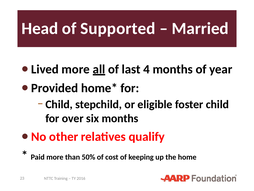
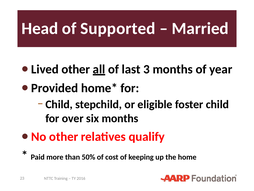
more at (76, 69): more -> other
4: 4 -> 3
